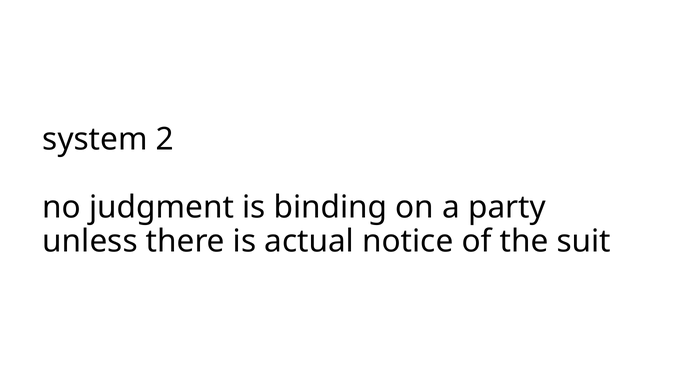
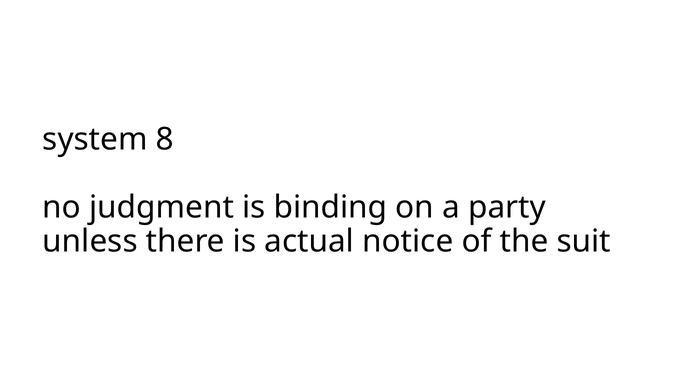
2: 2 -> 8
